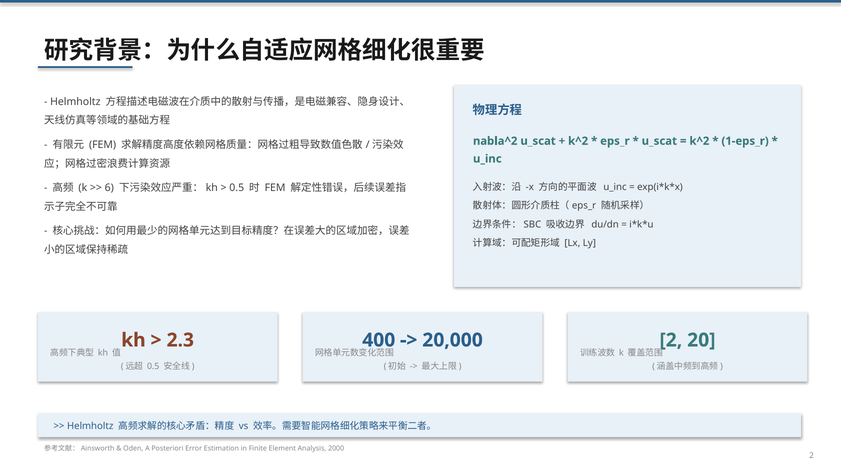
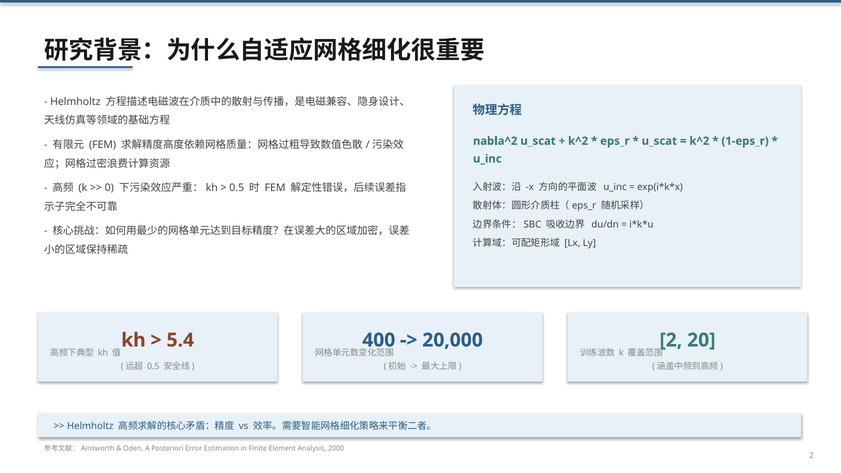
6: 6 -> 0
2.3: 2.3 -> 5.4
